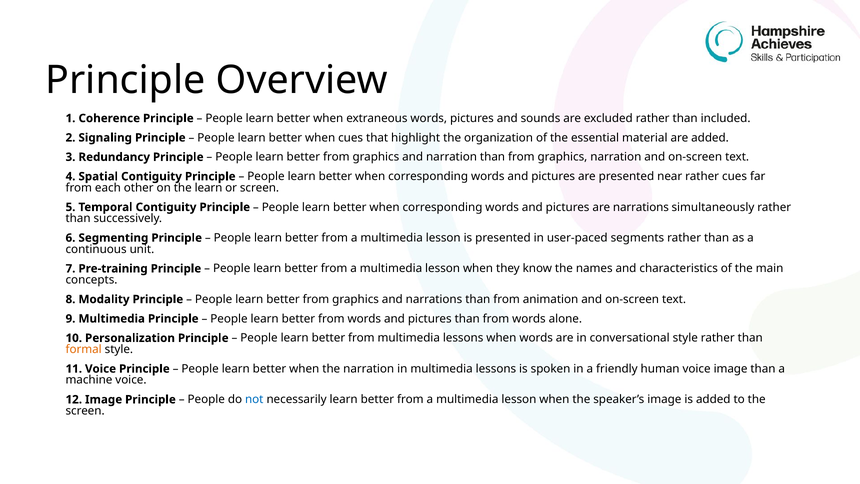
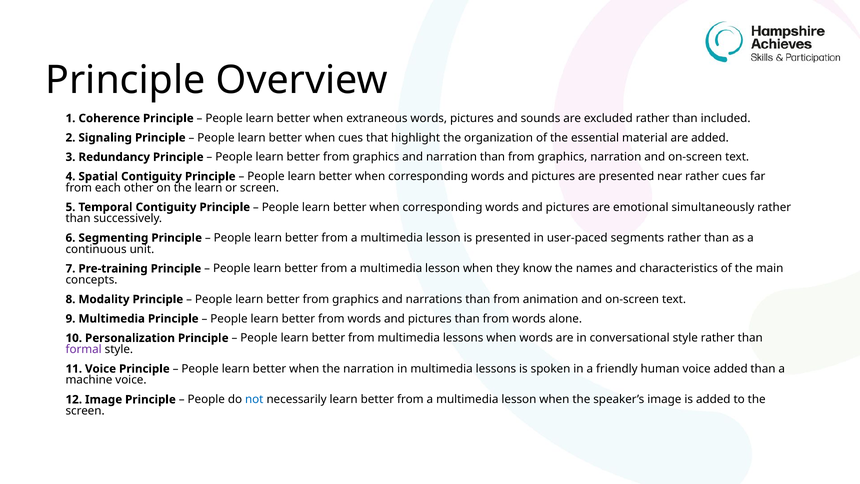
are narrations: narrations -> emotional
formal colour: orange -> purple
voice image: image -> added
